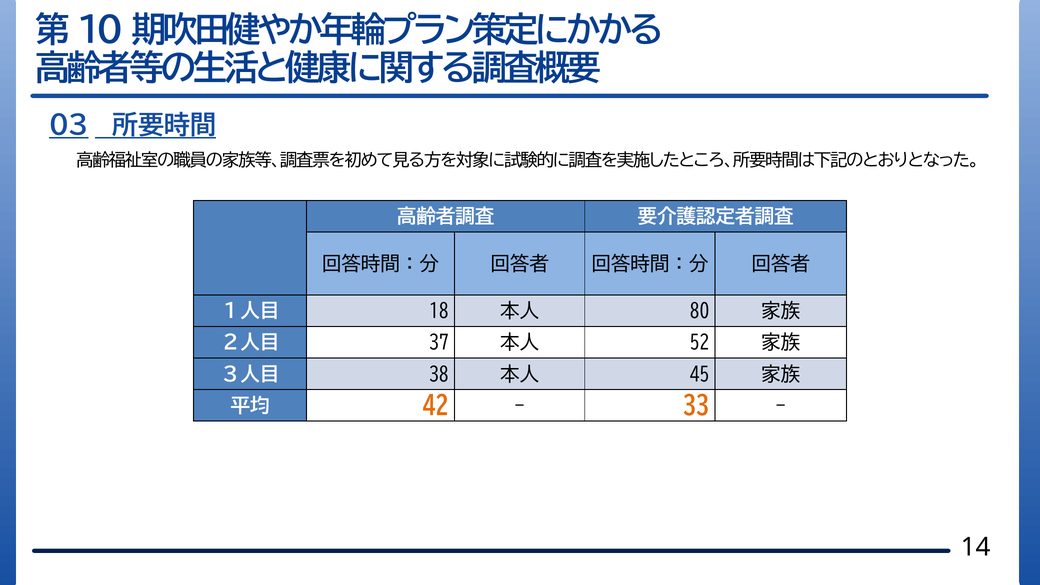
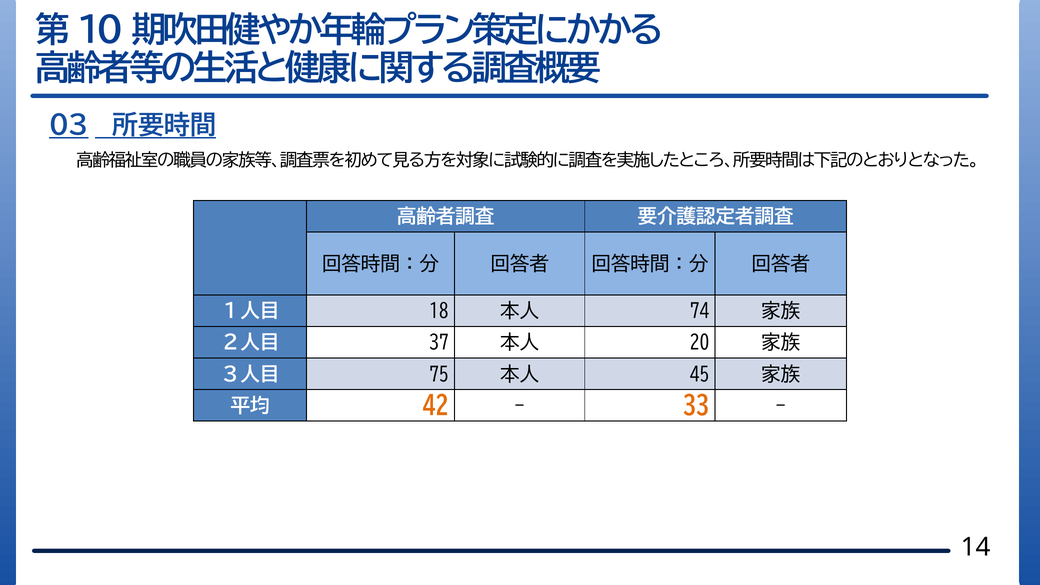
80: 80 -> 74
52: 52 -> 20
38: 38 -> 75
